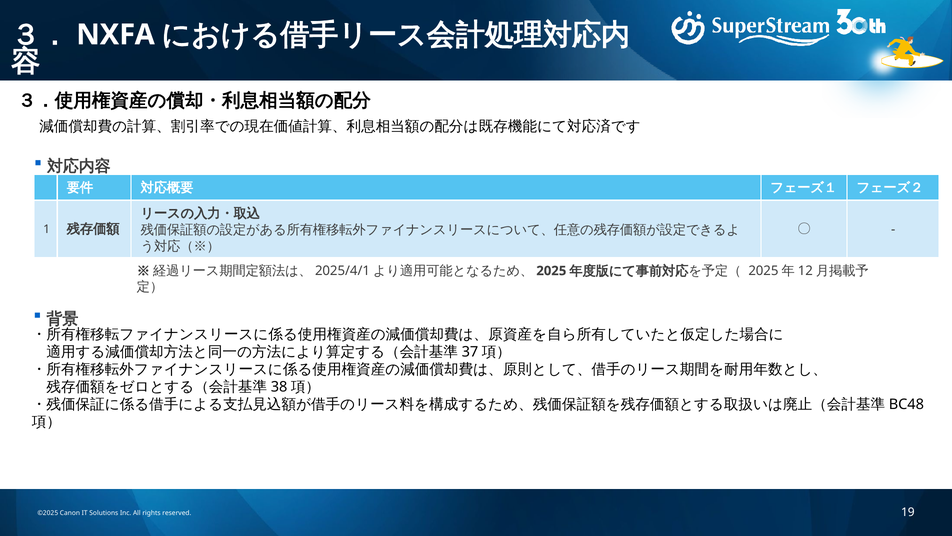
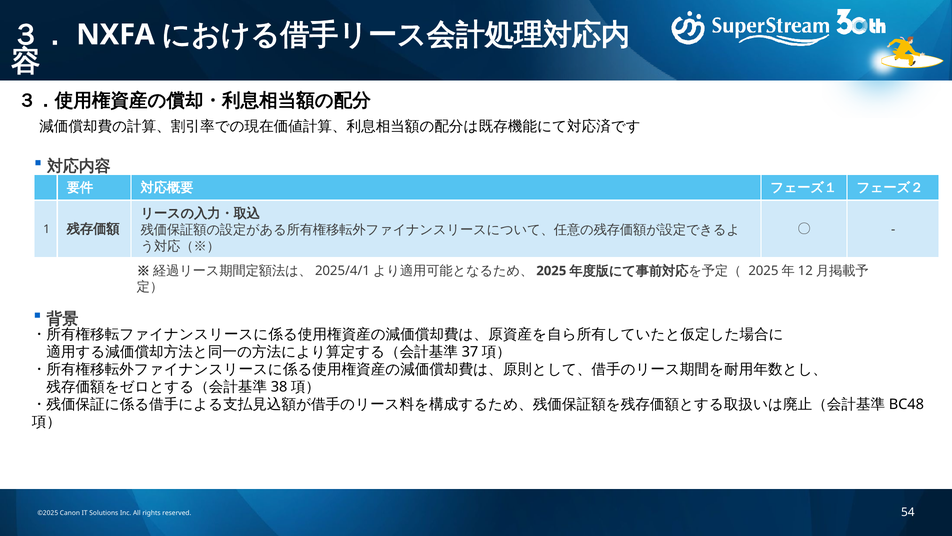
19: 19 -> 54
